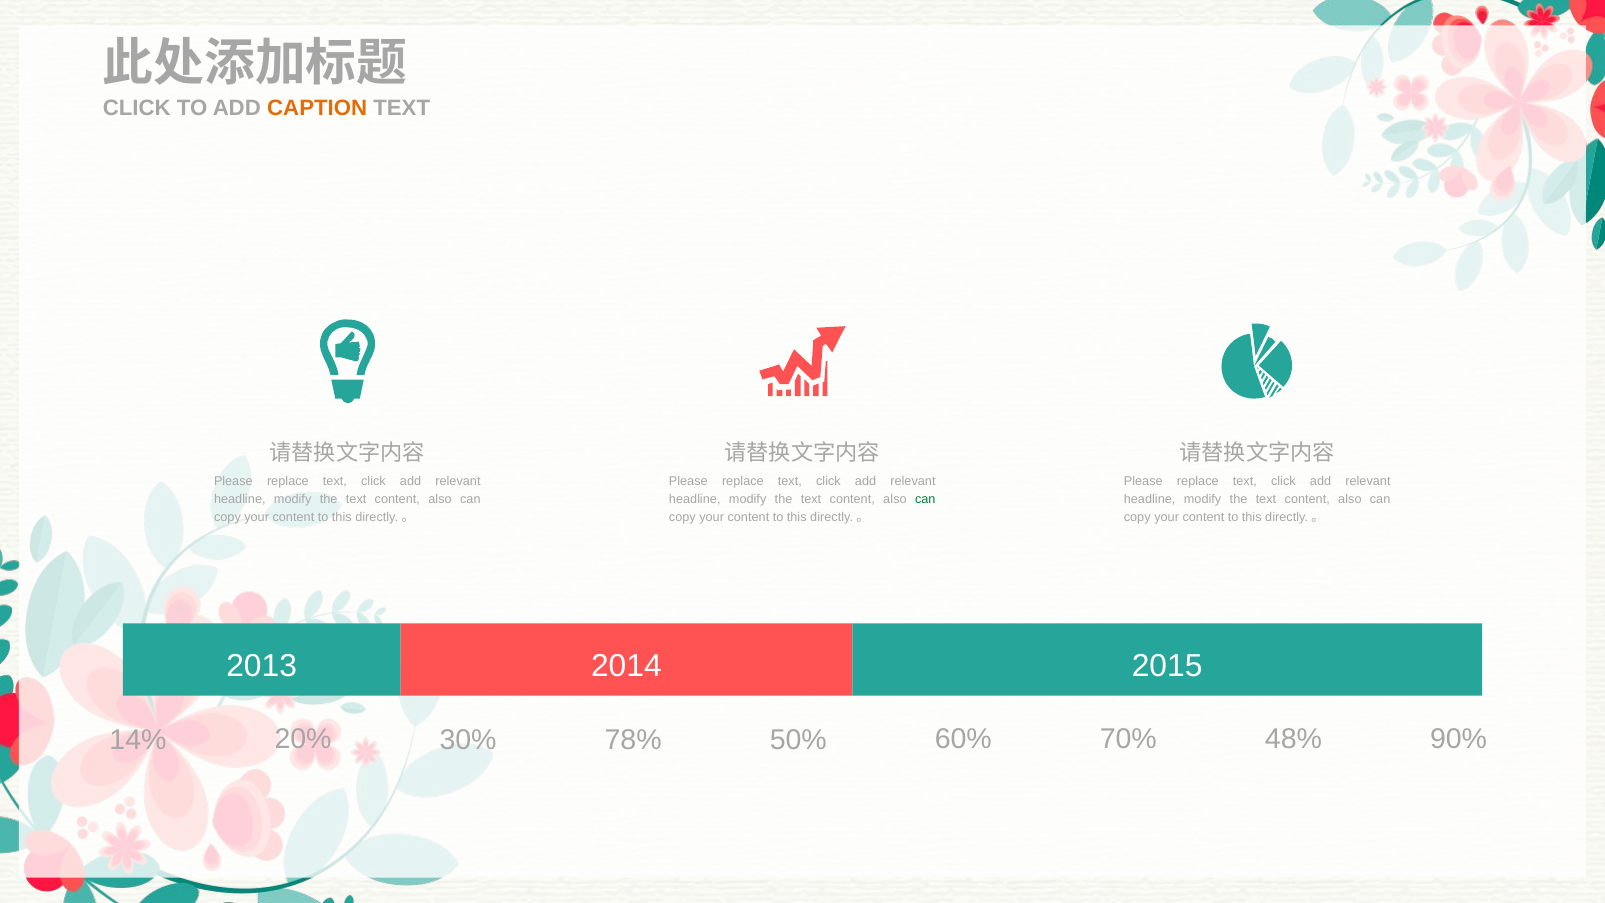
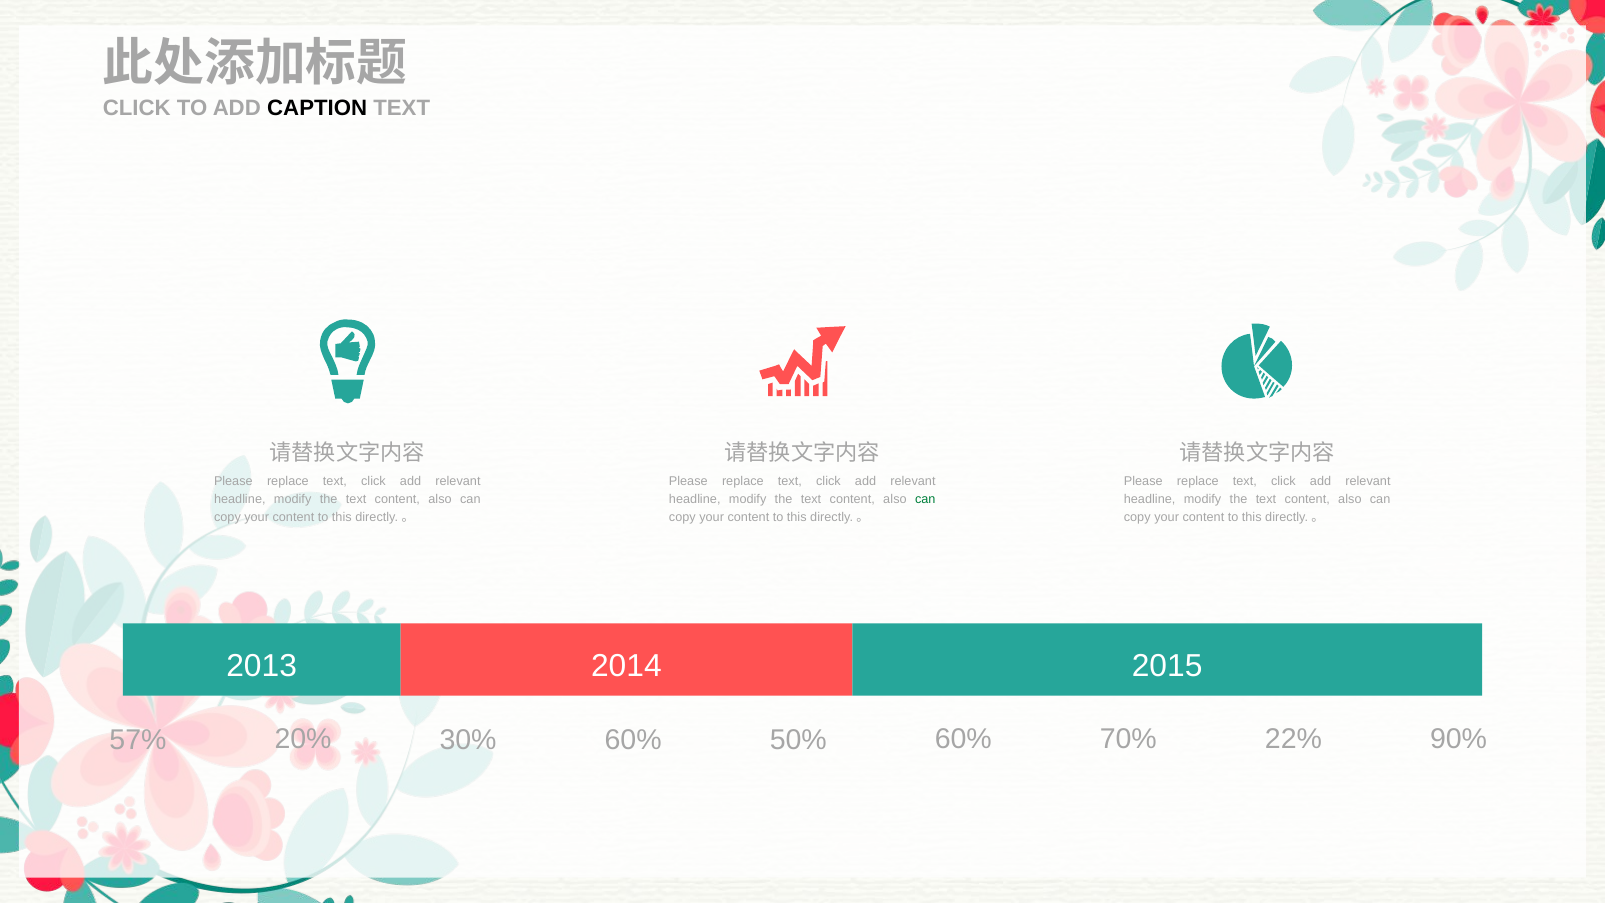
CAPTION colour: orange -> black
14%: 14% -> 57%
30% 78%: 78% -> 60%
48%: 48% -> 22%
